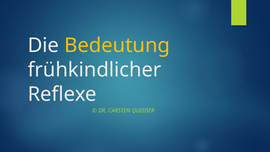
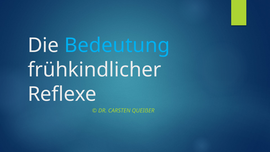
Bedeutung colour: yellow -> light blue
